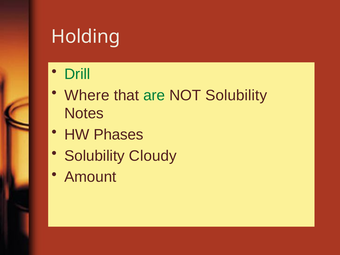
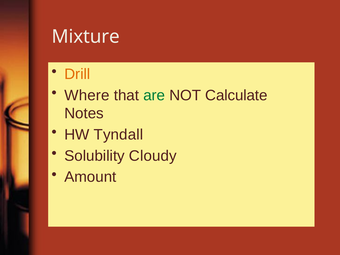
Holding: Holding -> Mixture
Drill colour: green -> orange
NOT Solubility: Solubility -> Calculate
Phases: Phases -> Tyndall
